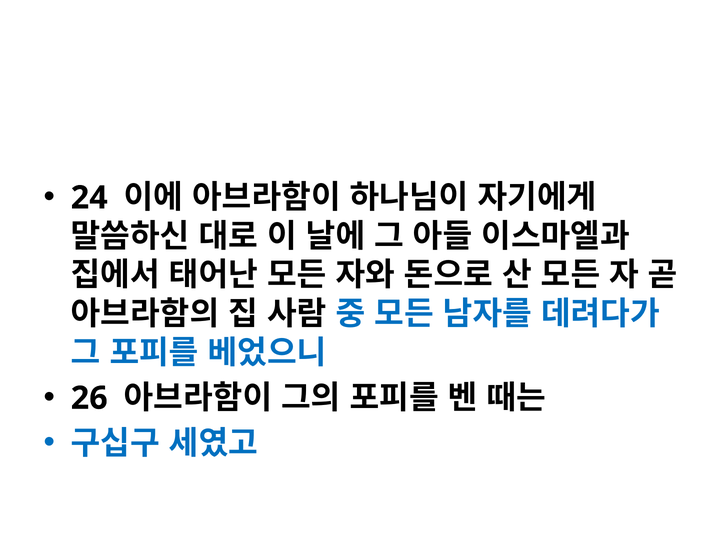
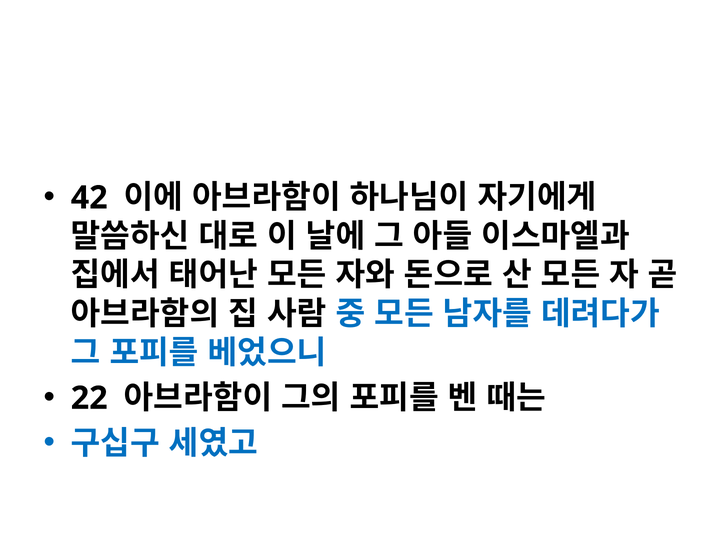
24: 24 -> 42
26: 26 -> 22
